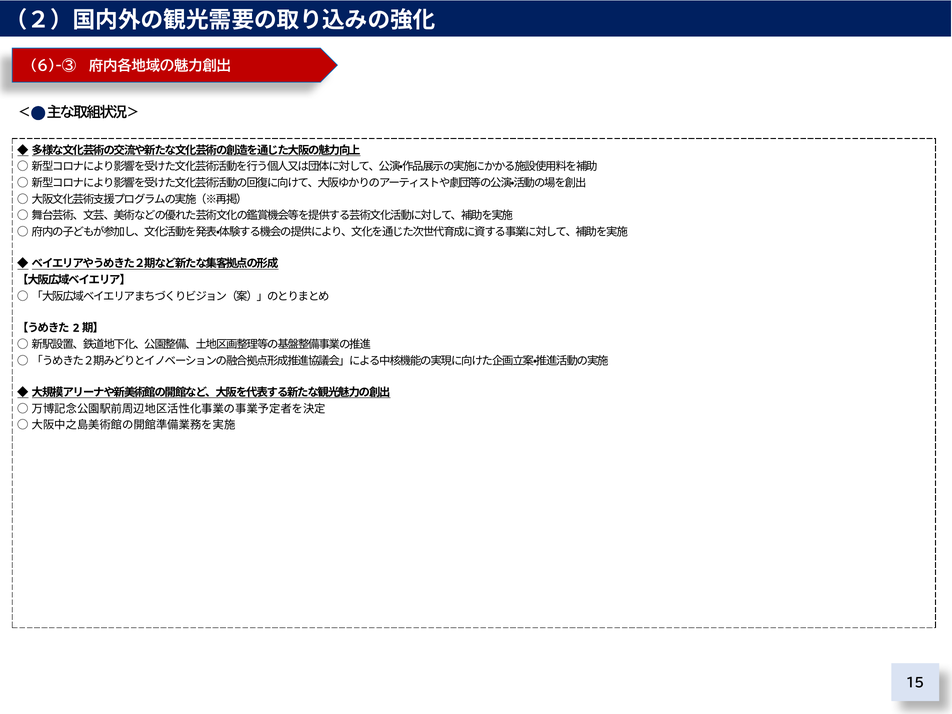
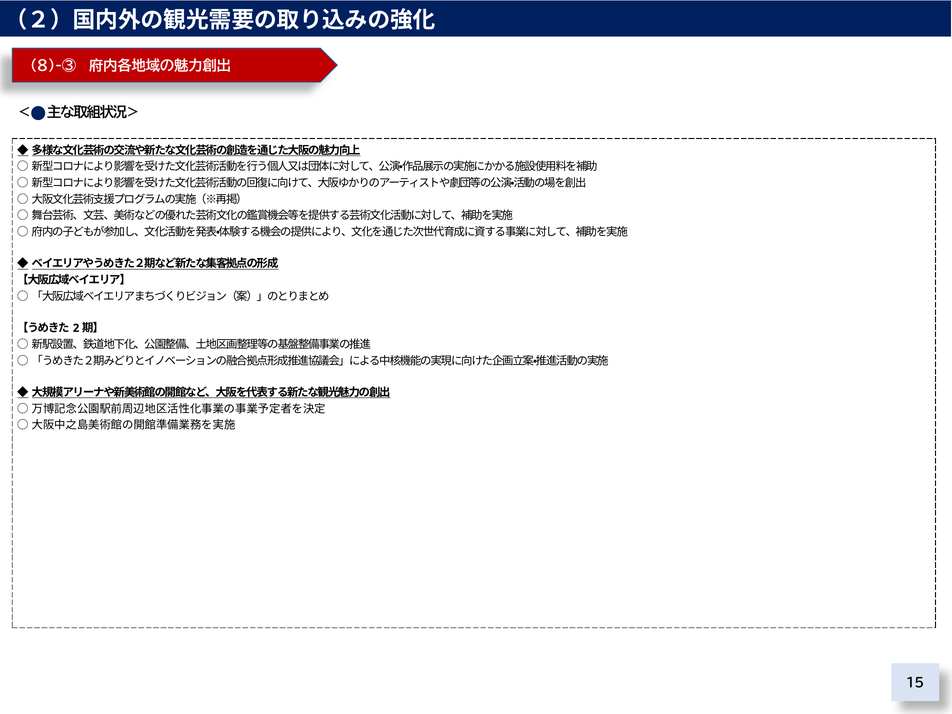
6)-③: 6)-③ -> 8)-③
